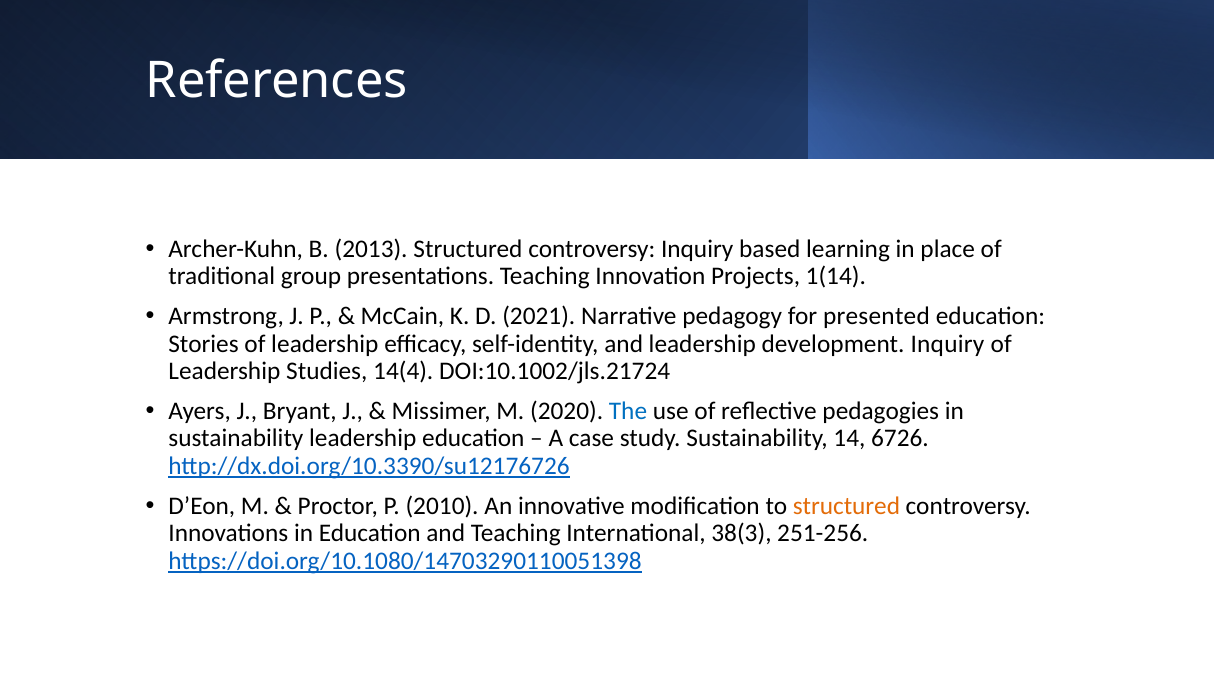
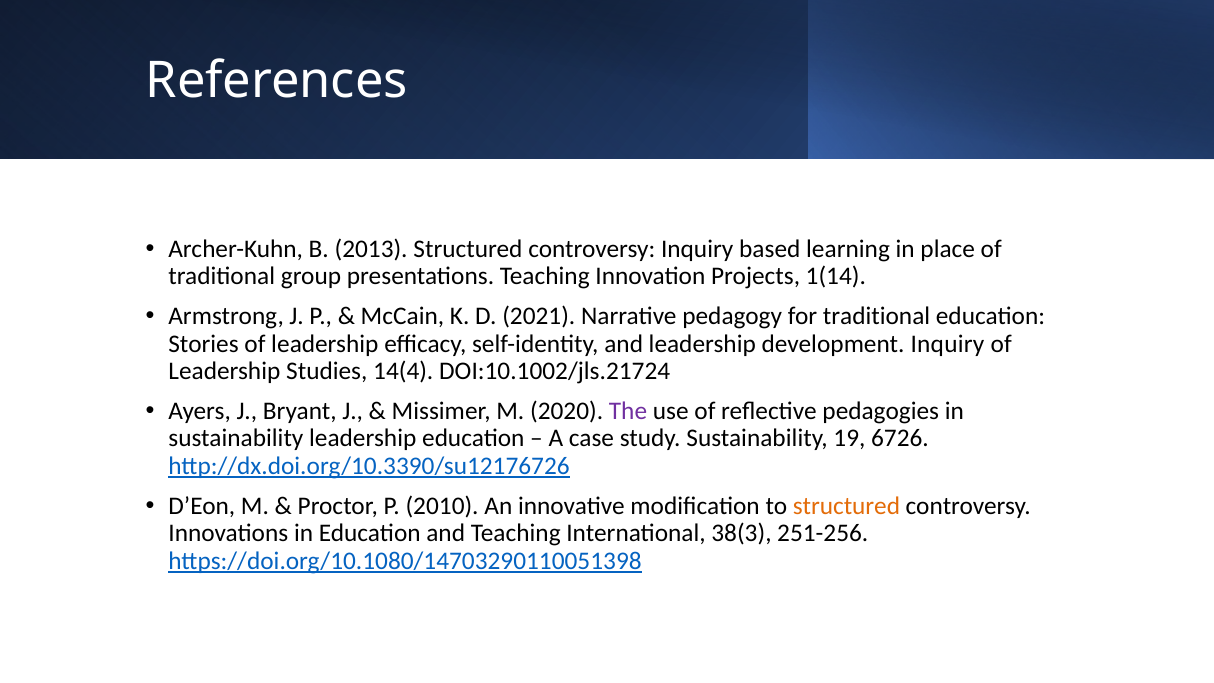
for presented: presented -> traditional
The colour: blue -> purple
14: 14 -> 19
